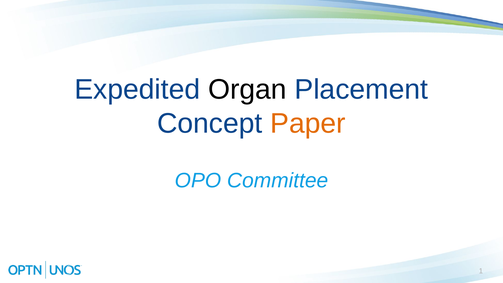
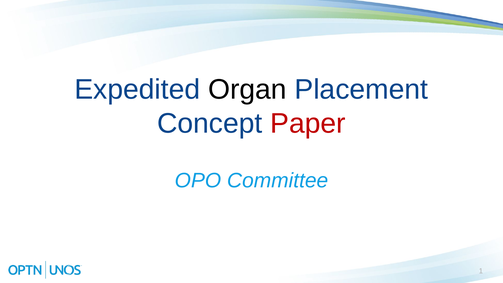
Paper colour: orange -> red
